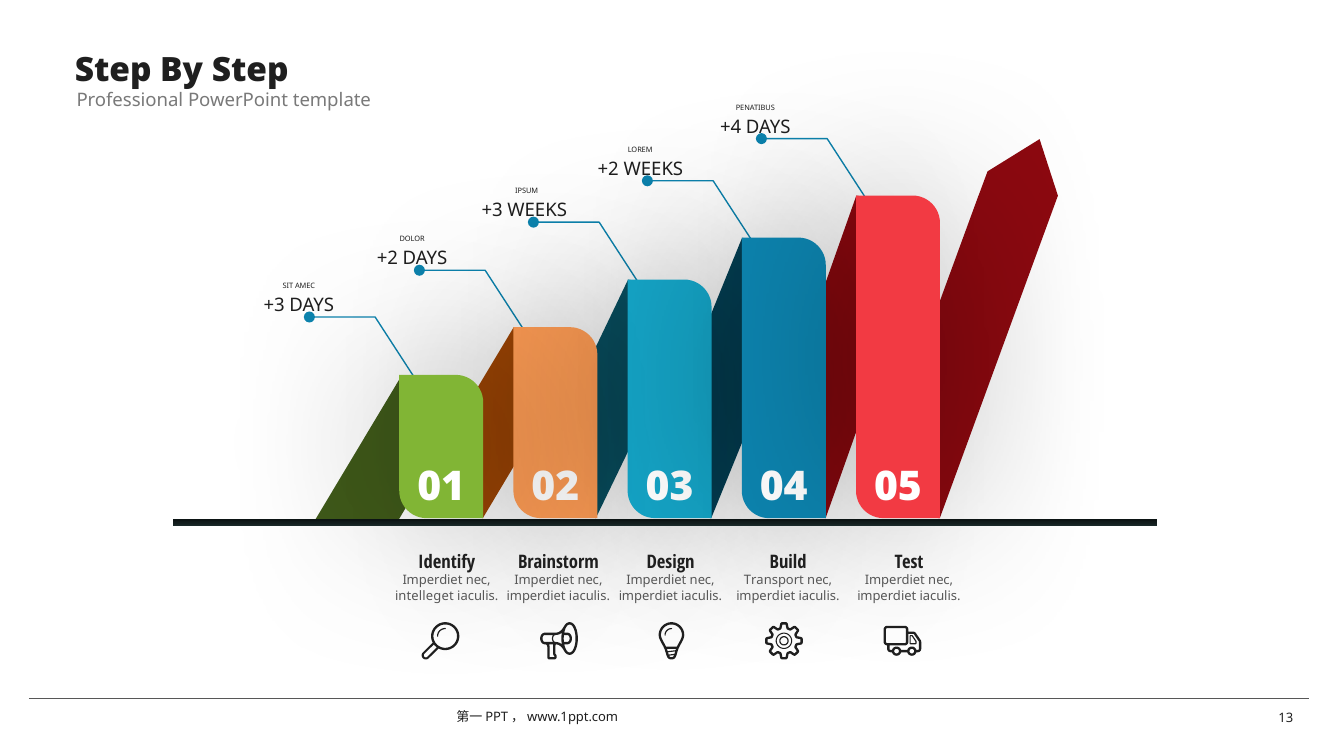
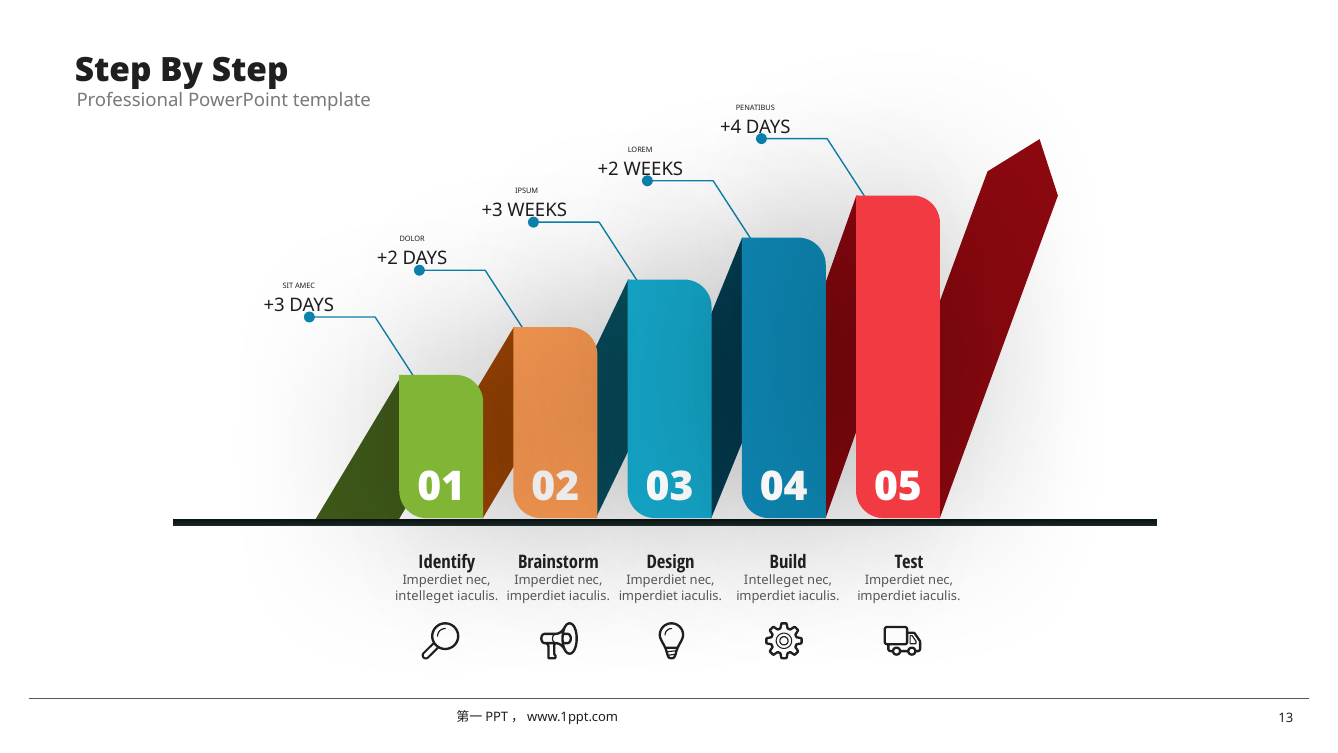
Transport at (774, 580): Transport -> Intelleget
